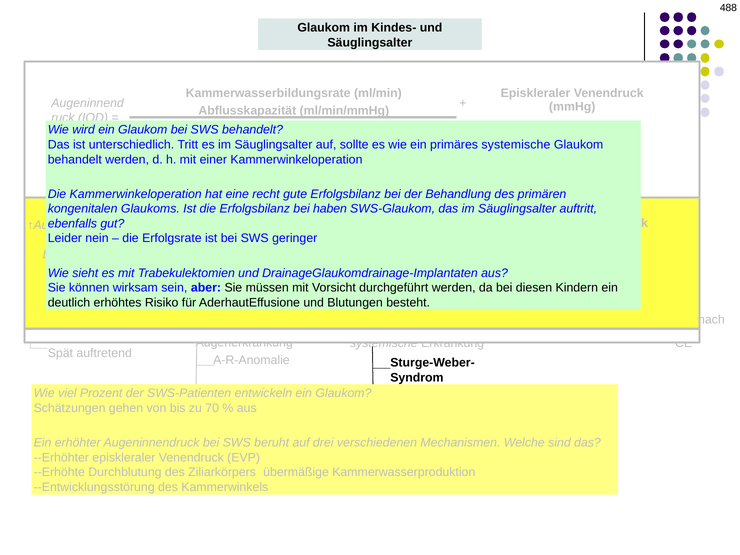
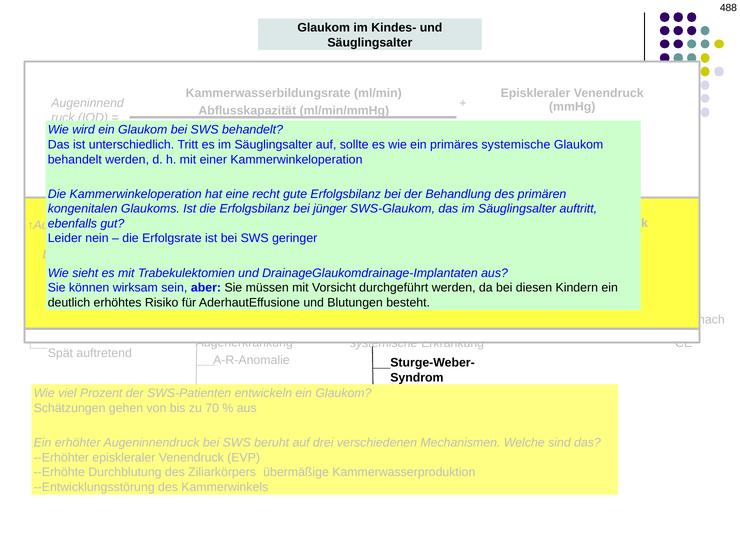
haben: haben -> jünger
